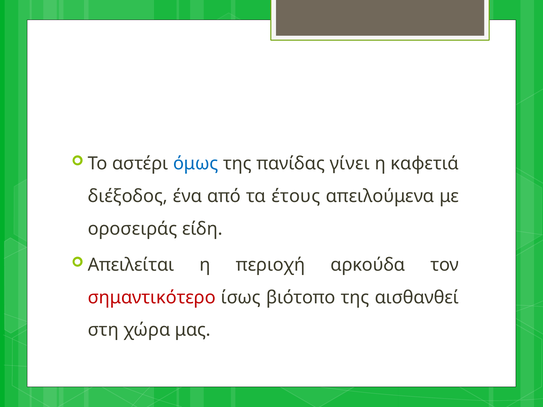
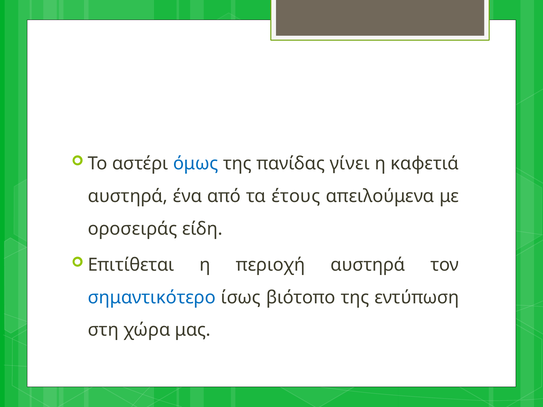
διέξοδος at (128, 196): διέξοδος -> αυστηρά
Απειλείται: Απειλείται -> Επιτίθεται
περιοχή αρκούδα: αρκούδα -> αυστηρά
σημαντικότερο colour: red -> blue
αισθανθεί: αισθανθεί -> εντύπωση
